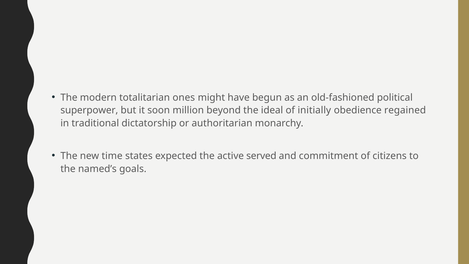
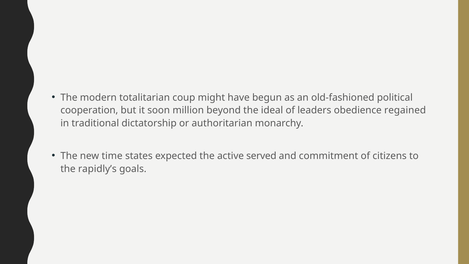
ones: ones -> coup
superpower: superpower -> cooperation
initially: initially -> leaders
named’s: named’s -> rapidly’s
